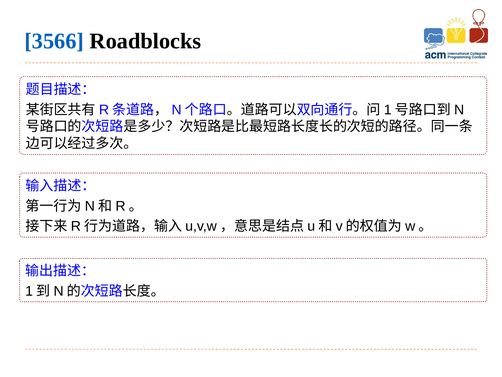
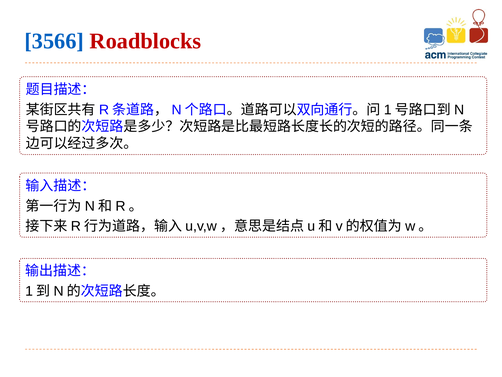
Roadblocks colour: black -> red
